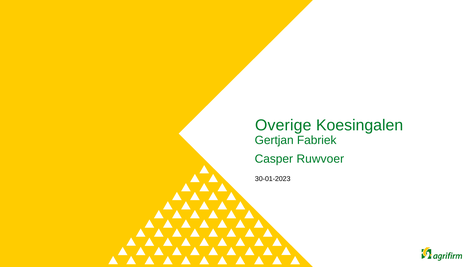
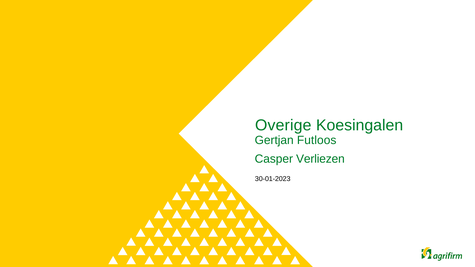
Fabriek: Fabriek -> Futloos
Ruwvoer: Ruwvoer -> Verliezen
